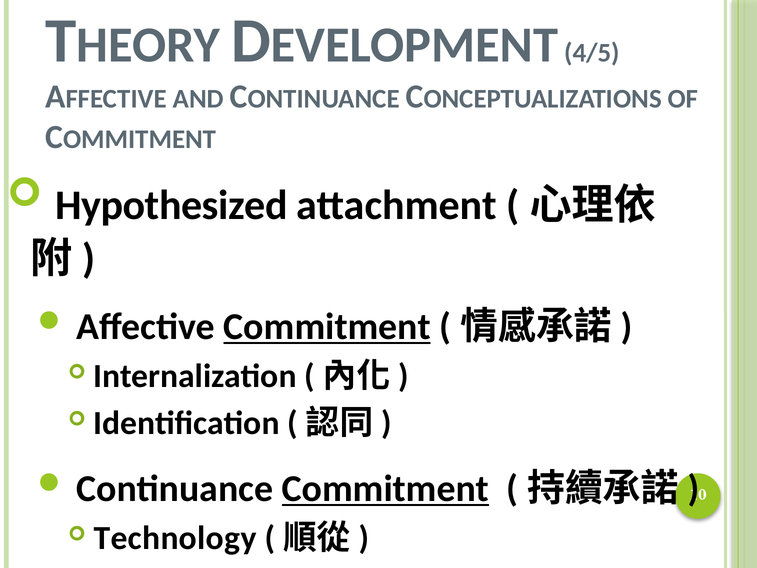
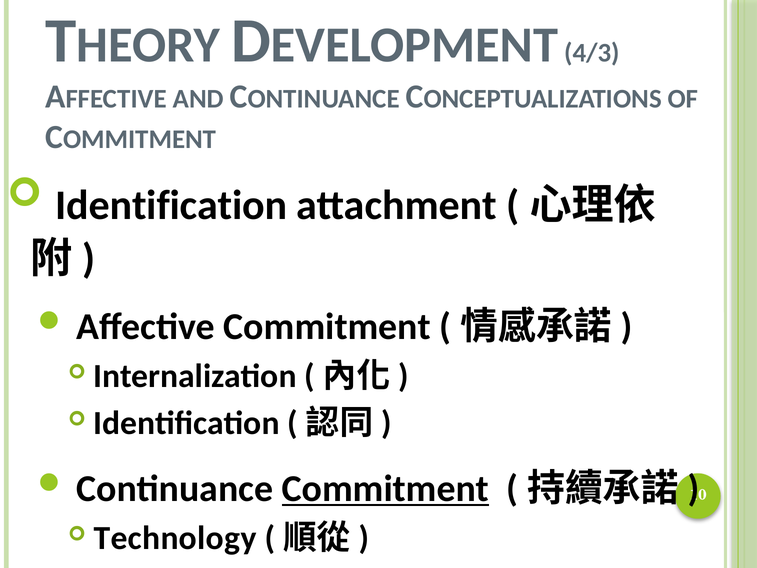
4/5: 4/5 -> 4/3
Hypothesized at (171, 205): Hypothesized -> Identification
Commitment at (327, 327) underline: present -> none
